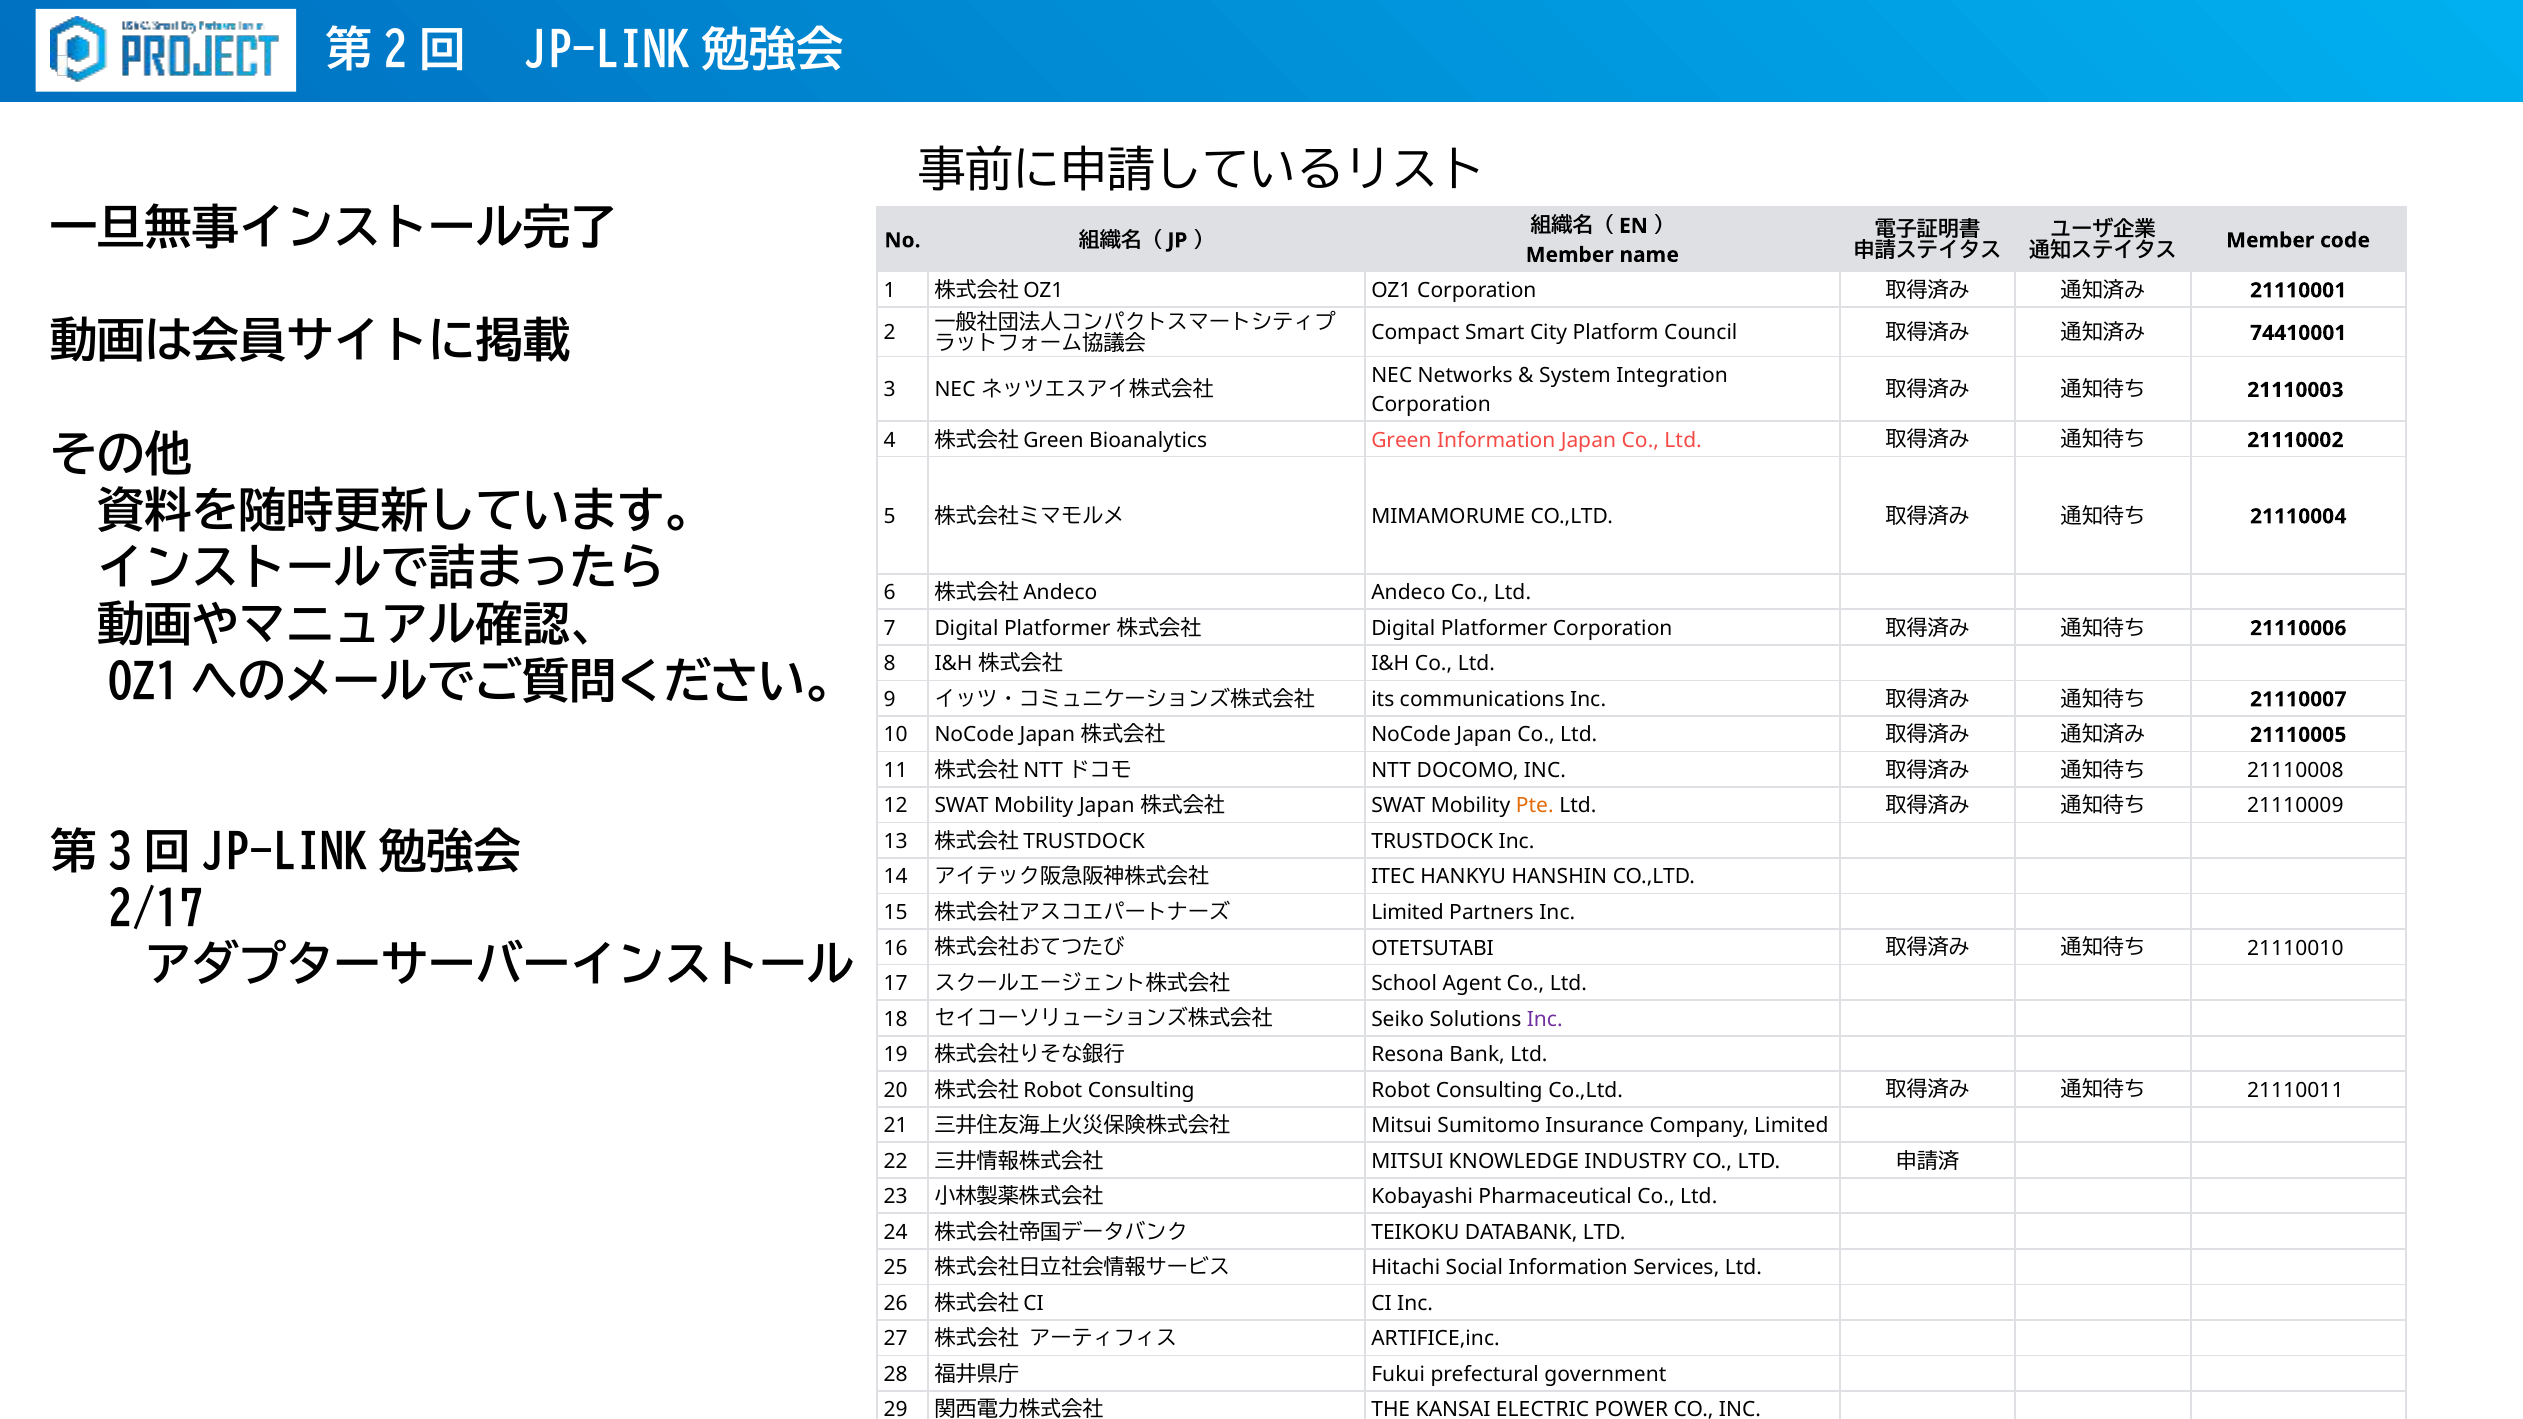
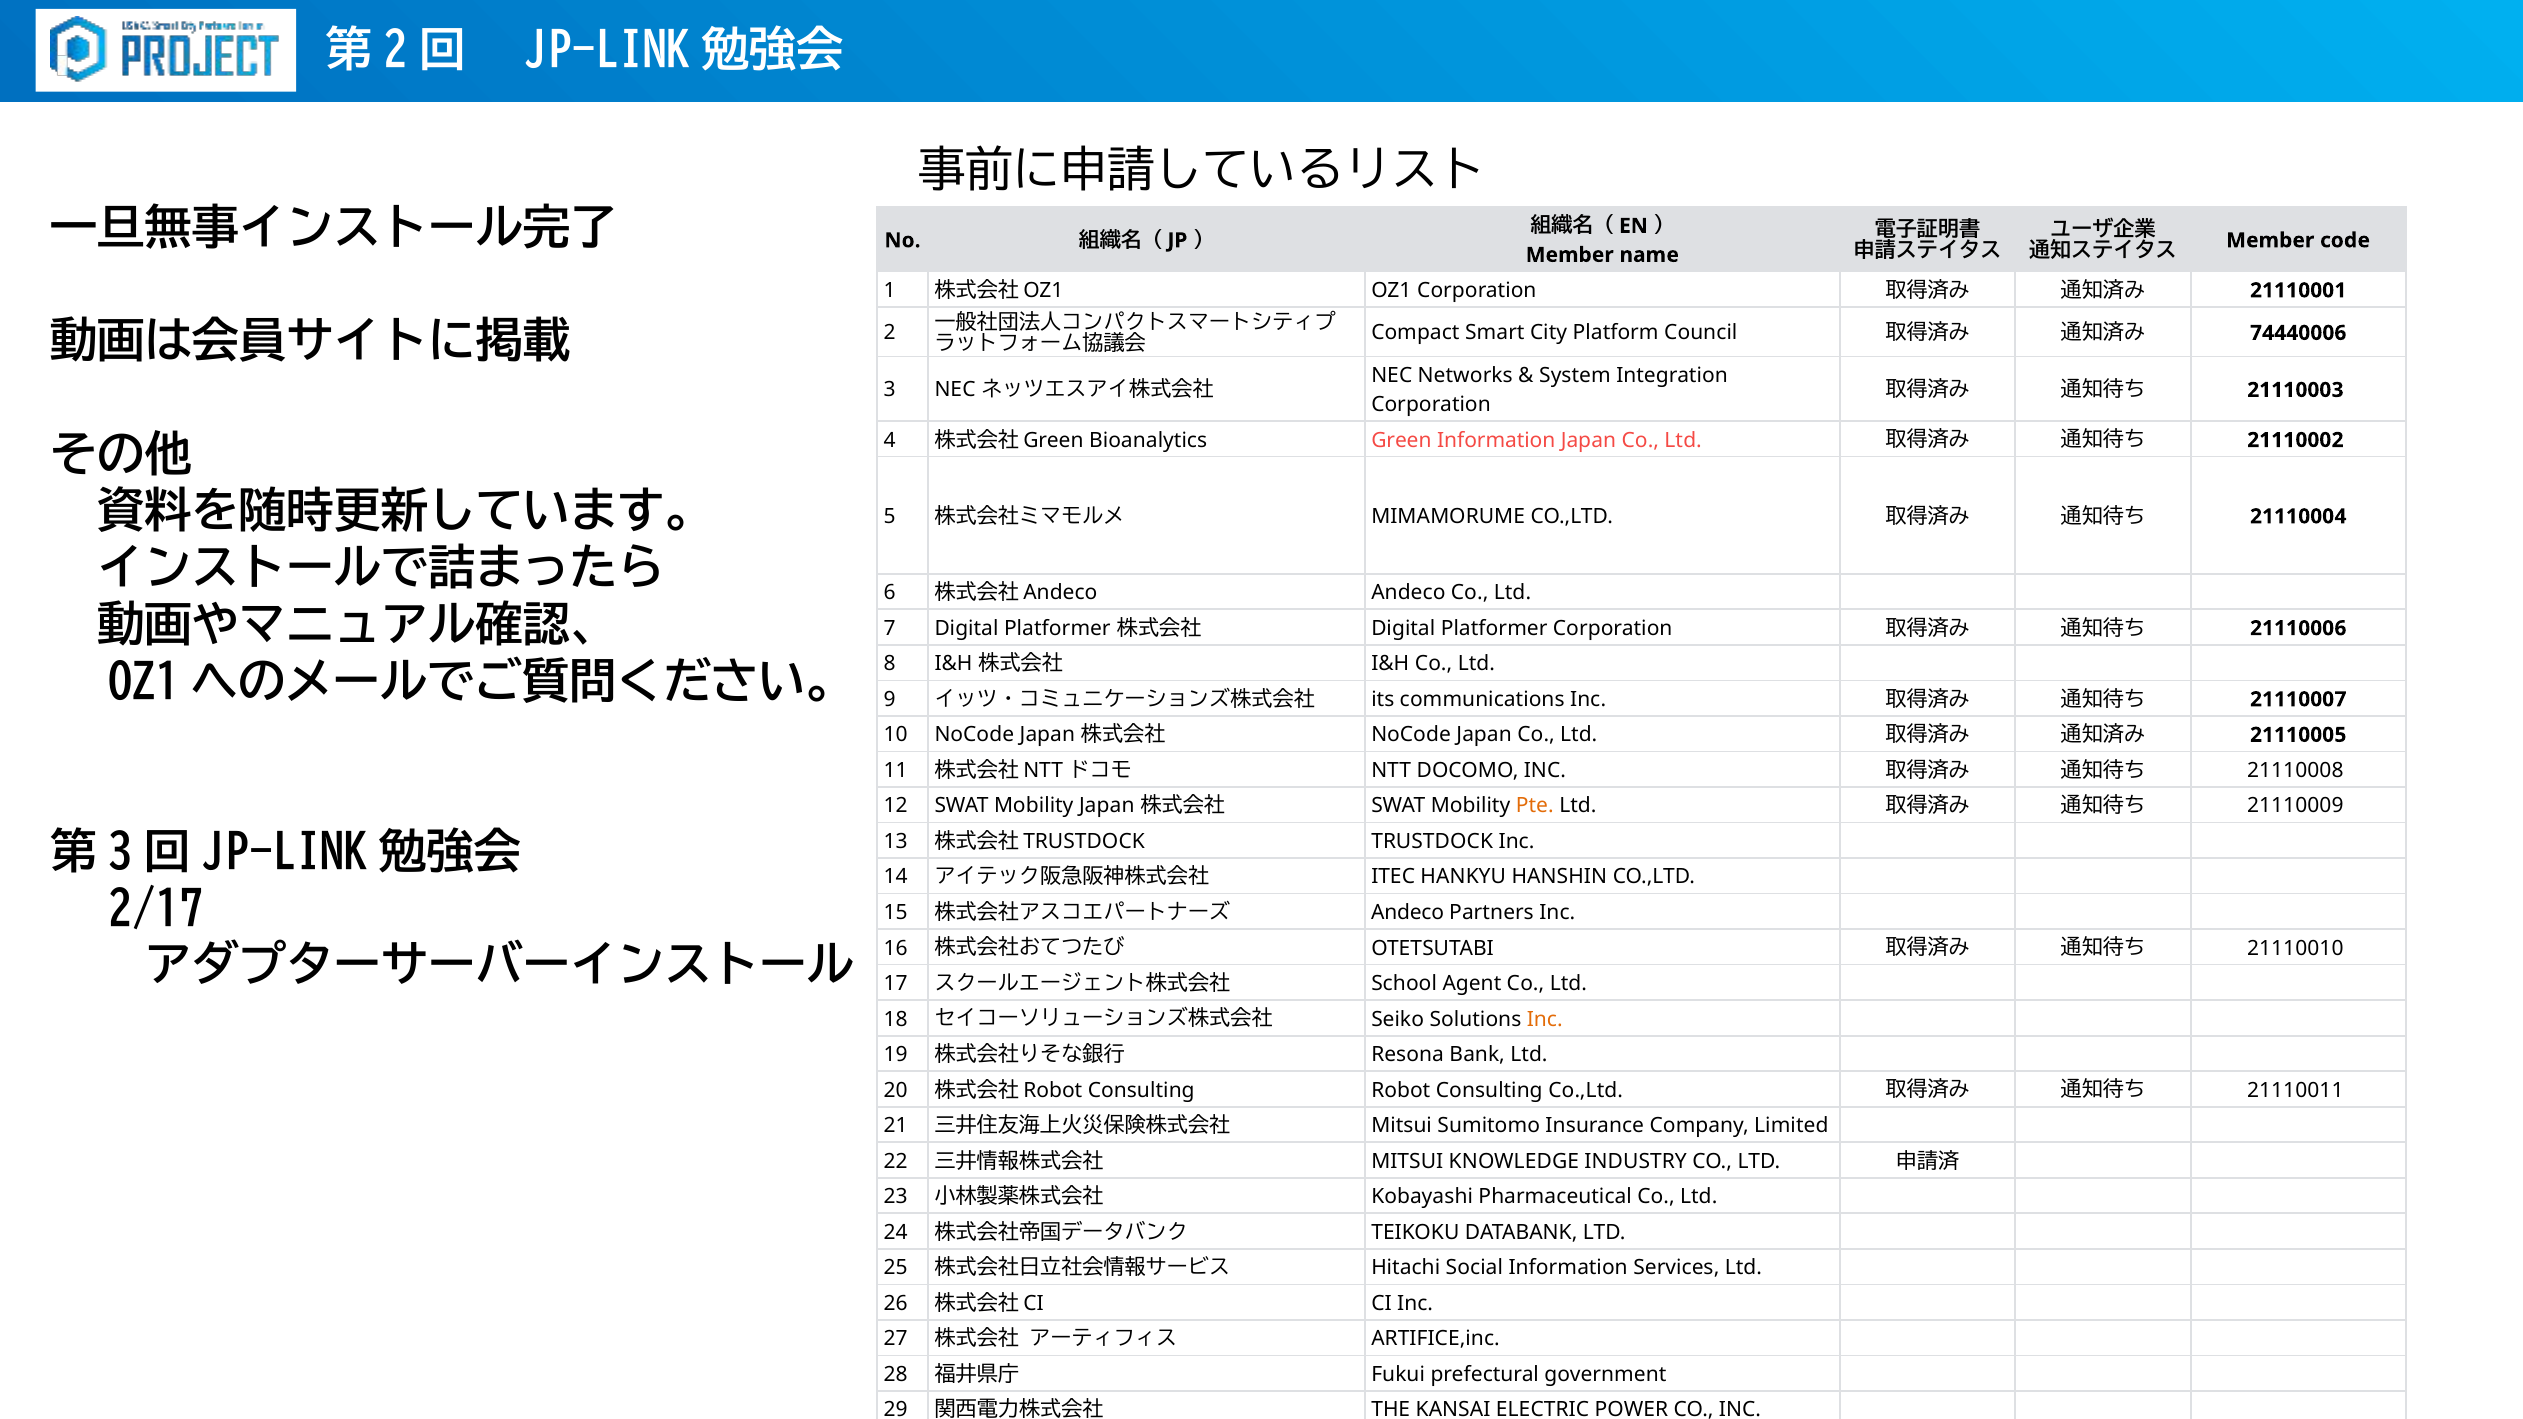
74410001: 74410001 -> 74440006
Limited at (1408, 913): Limited -> Andeco
Inc at (1545, 1019) colour: purple -> orange
